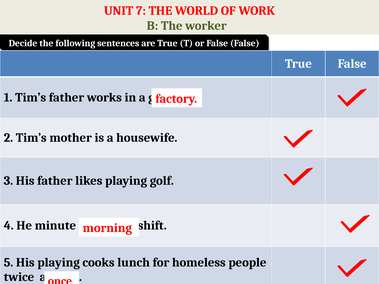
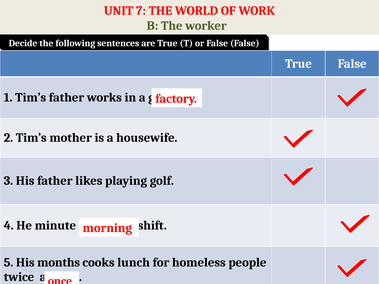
His playing: playing -> months
